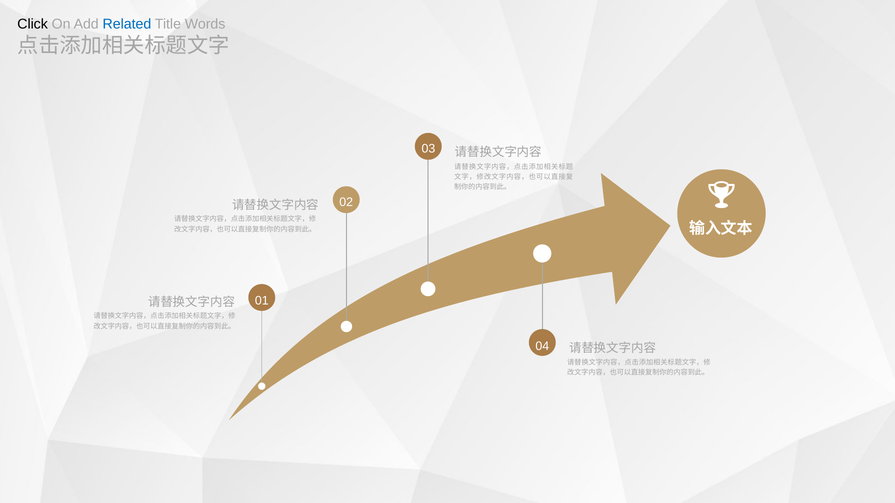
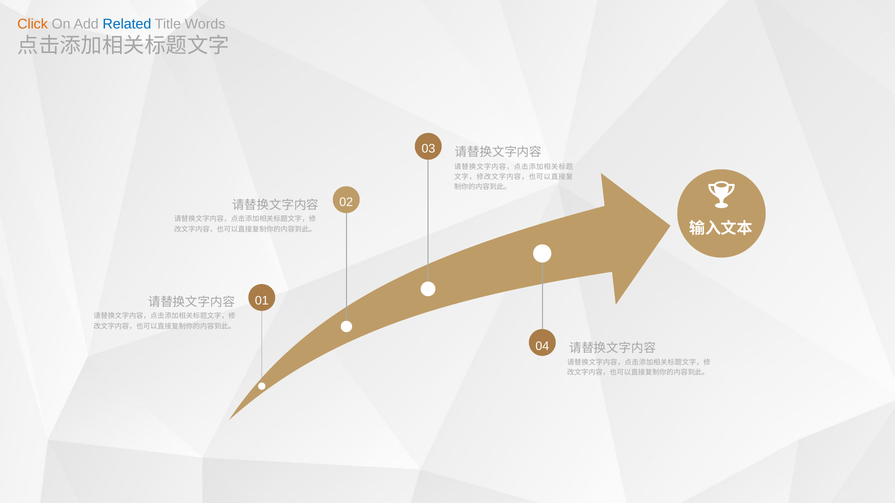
Click colour: black -> orange
